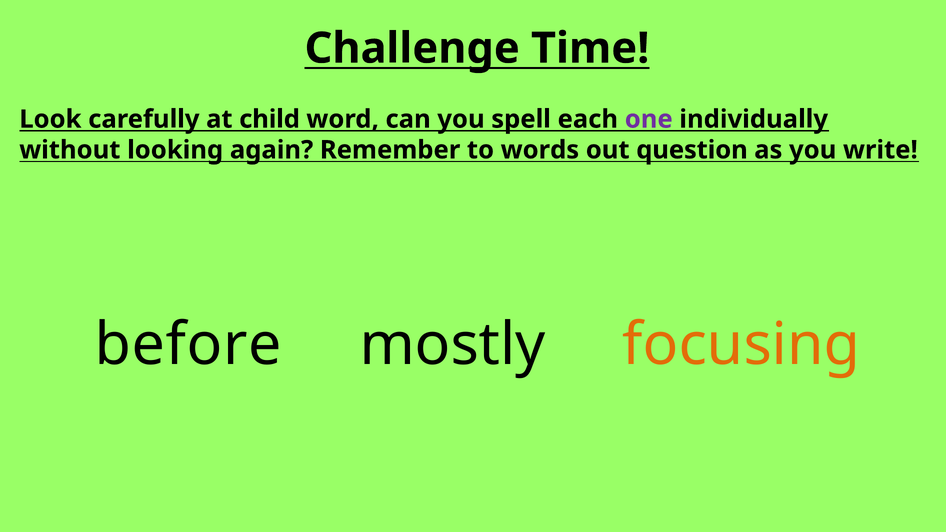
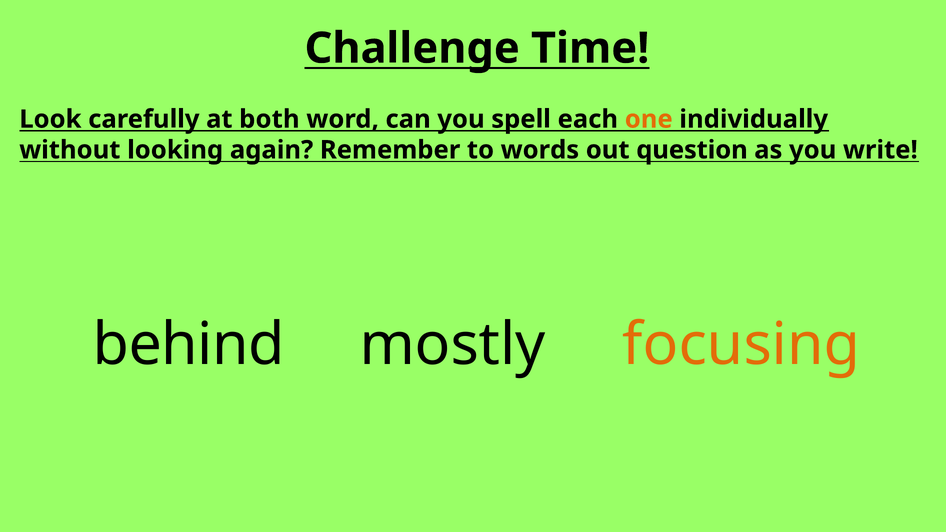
child: child -> both
one colour: purple -> orange
before: before -> behind
